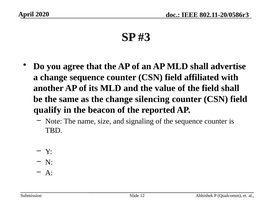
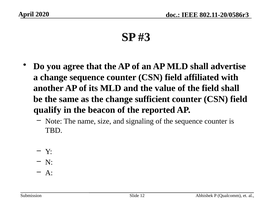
silencing: silencing -> sufficient
